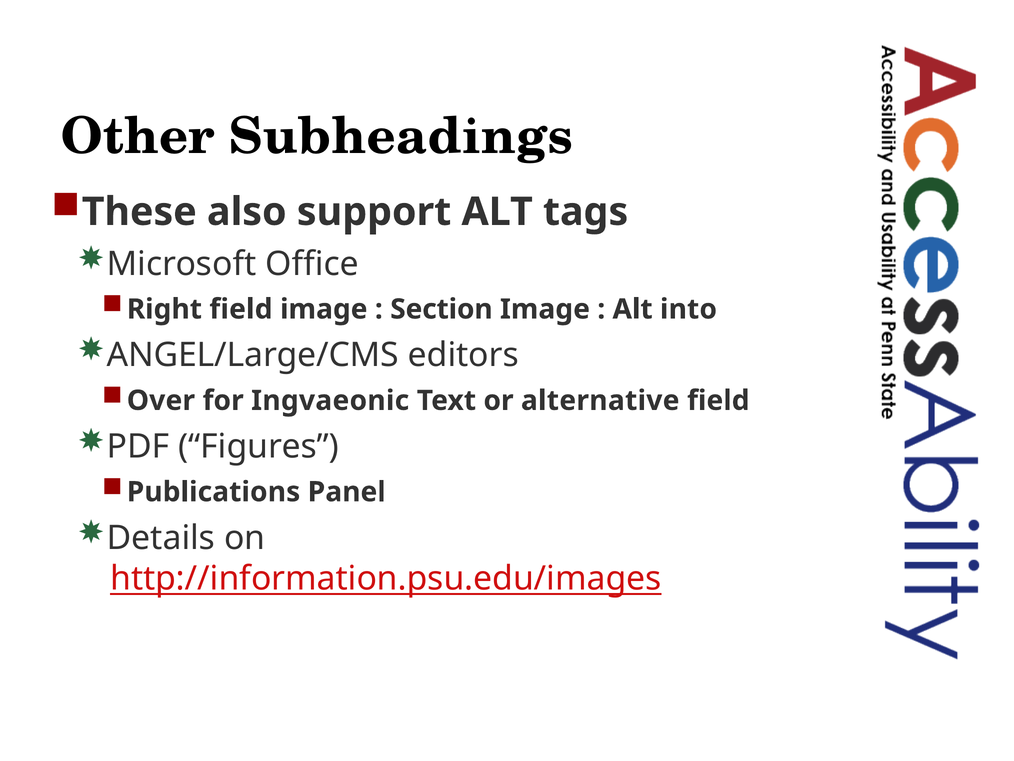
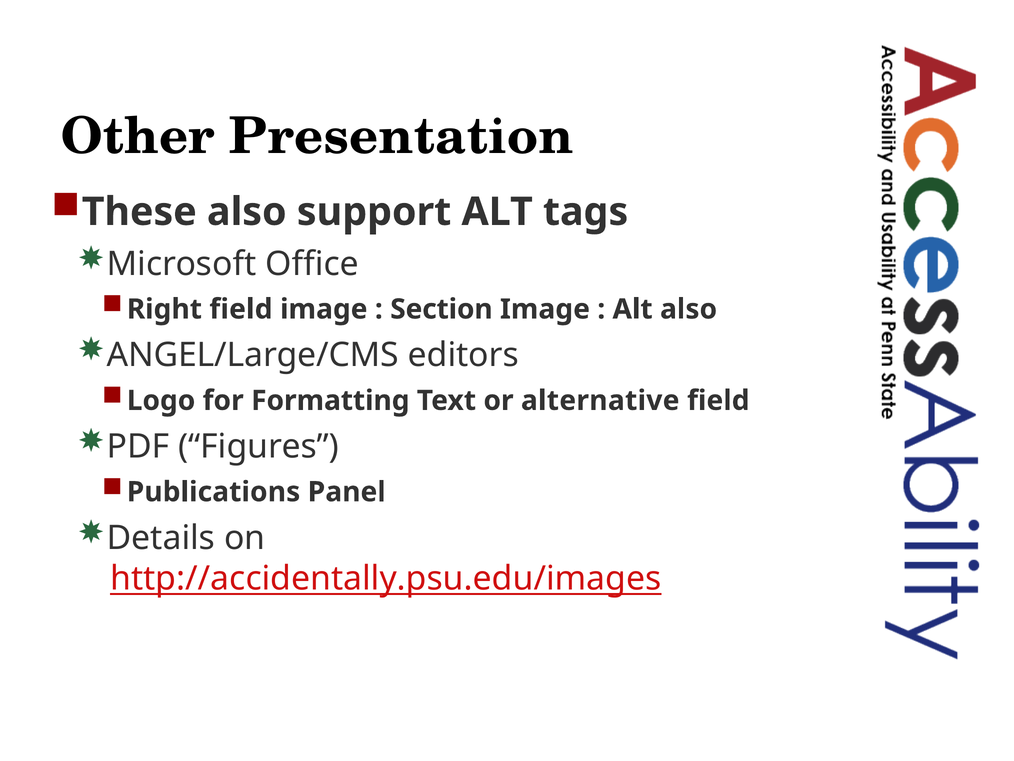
Subheadings: Subheadings -> Presentation
Alt into: into -> also
Over: Over -> Logo
Ingvaeonic: Ingvaeonic -> Formatting
http://information.psu.edu/images: http://information.psu.edu/images -> http://accidentally.psu.edu/images
